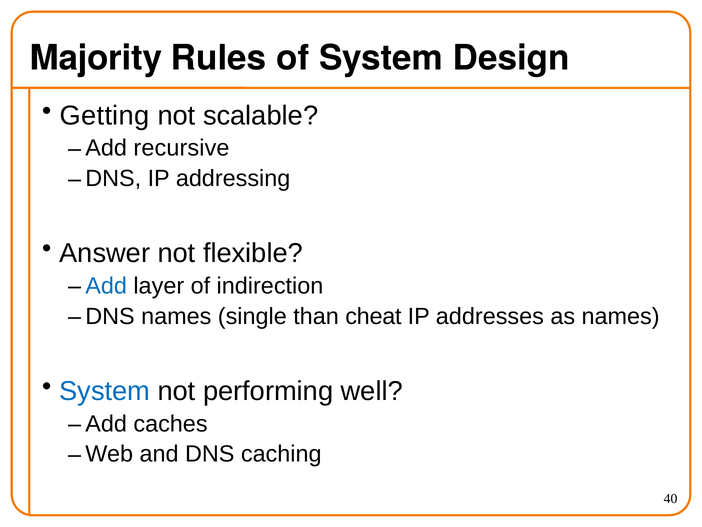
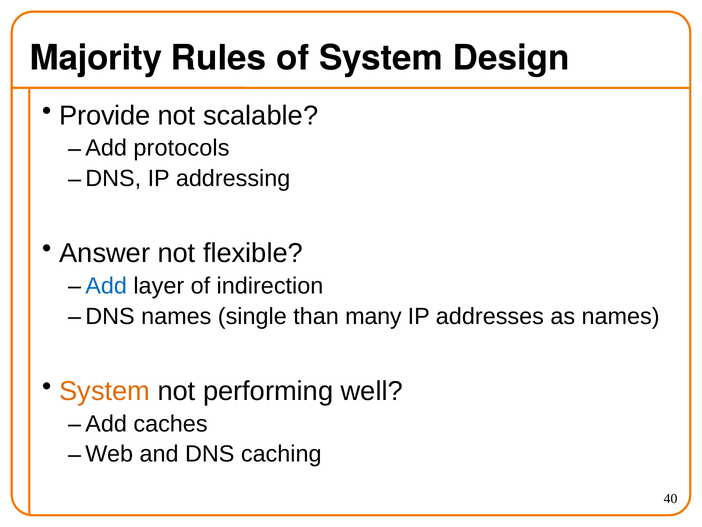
Getting: Getting -> Provide
recursive: recursive -> protocols
cheat: cheat -> many
System at (105, 391) colour: blue -> orange
